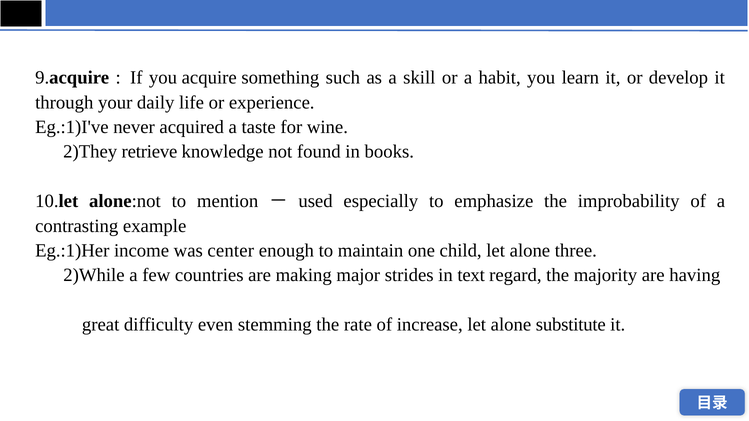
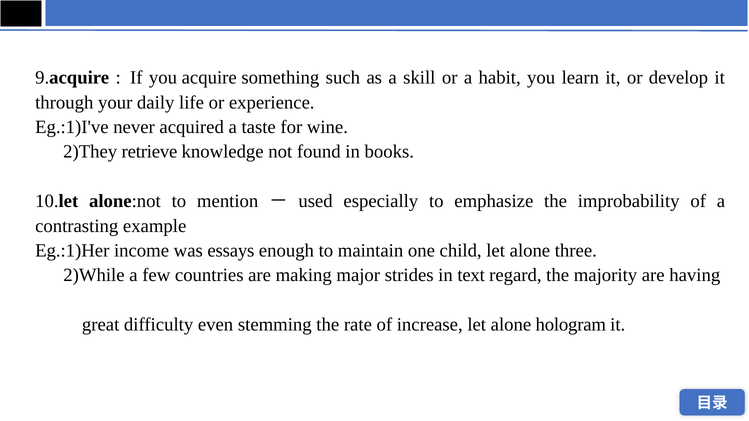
center: center -> essays
substitute: substitute -> hologram
